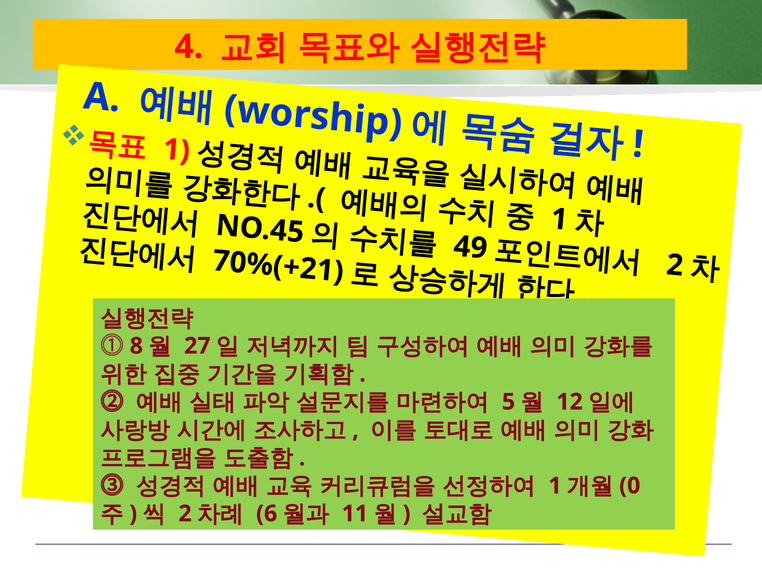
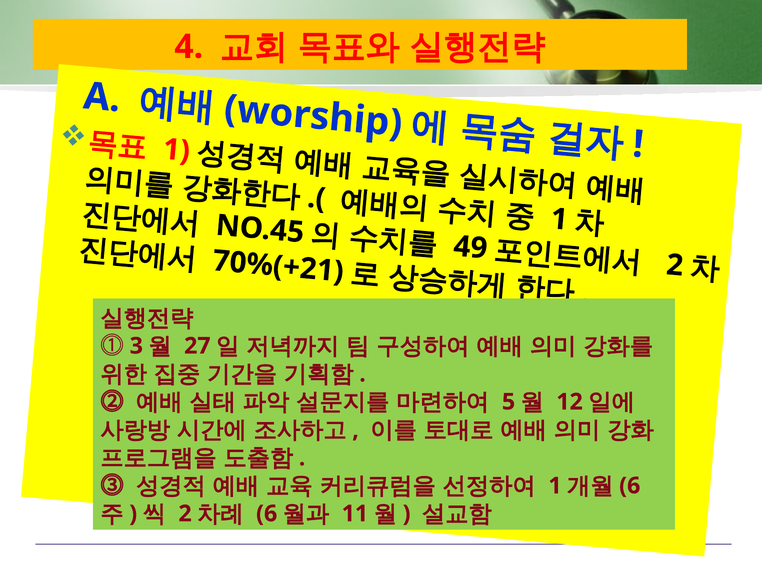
8: 8 -> 3
0 at (630, 485): 0 -> 6
